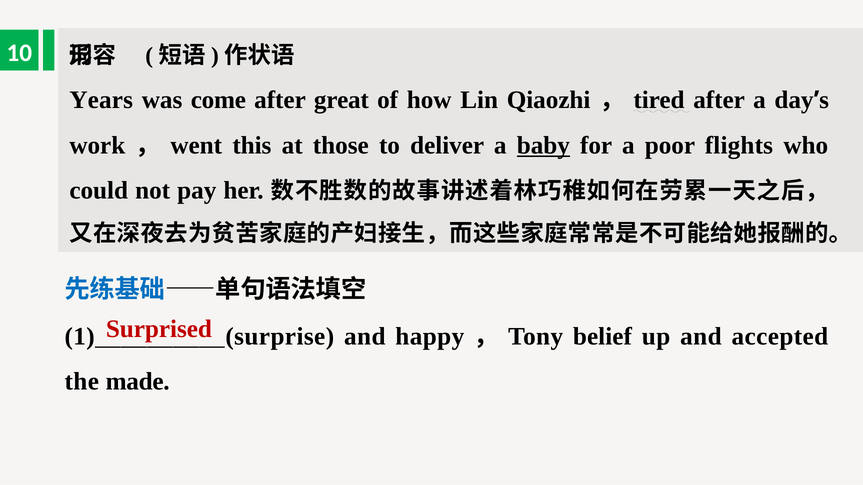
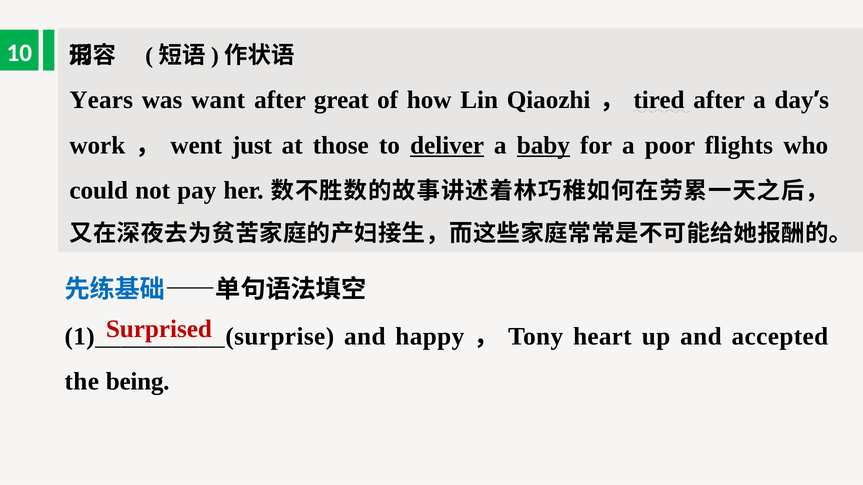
come: come -> want
this: this -> just
deliver underline: none -> present
belief: belief -> heart
made: made -> being
